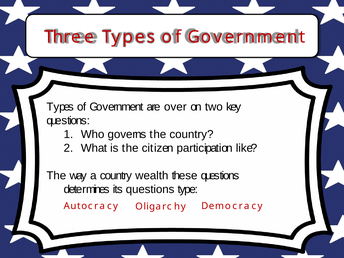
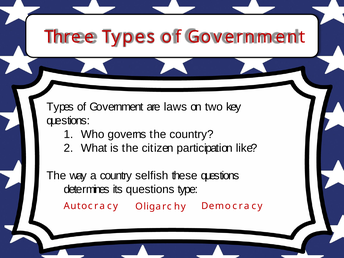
over: over -> laws
wealth: wealth -> selfish
